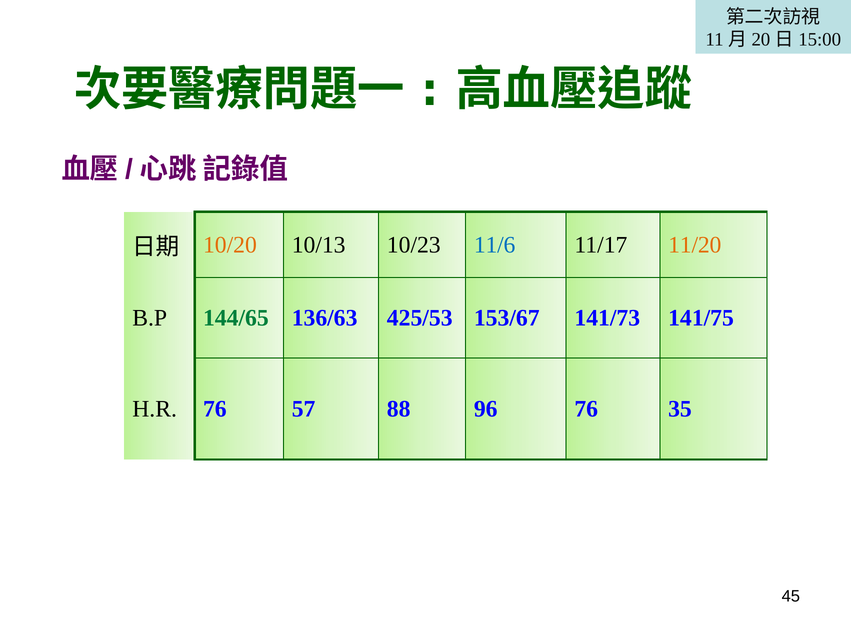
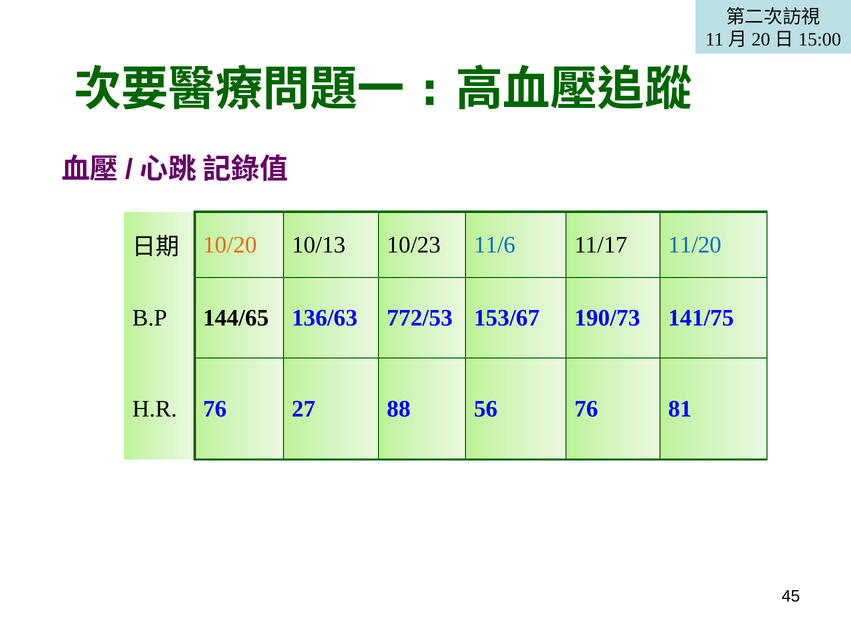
11/20 colour: orange -> blue
144/65 colour: green -> black
425/53: 425/53 -> 772/53
141/73: 141/73 -> 190/73
57: 57 -> 27
96: 96 -> 56
35: 35 -> 81
